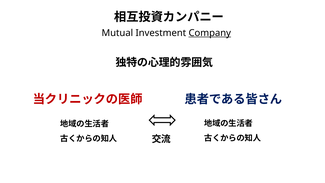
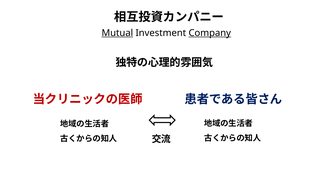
Mutual underline: none -> present
